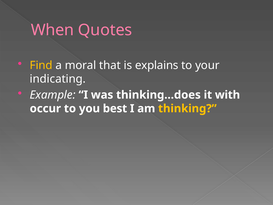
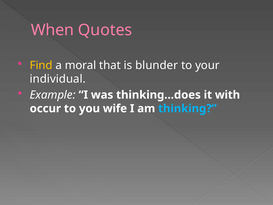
explains: explains -> blunder
indicating: indicating -> individual
best: best -> wife
thinking colour: yellow -> light blue
